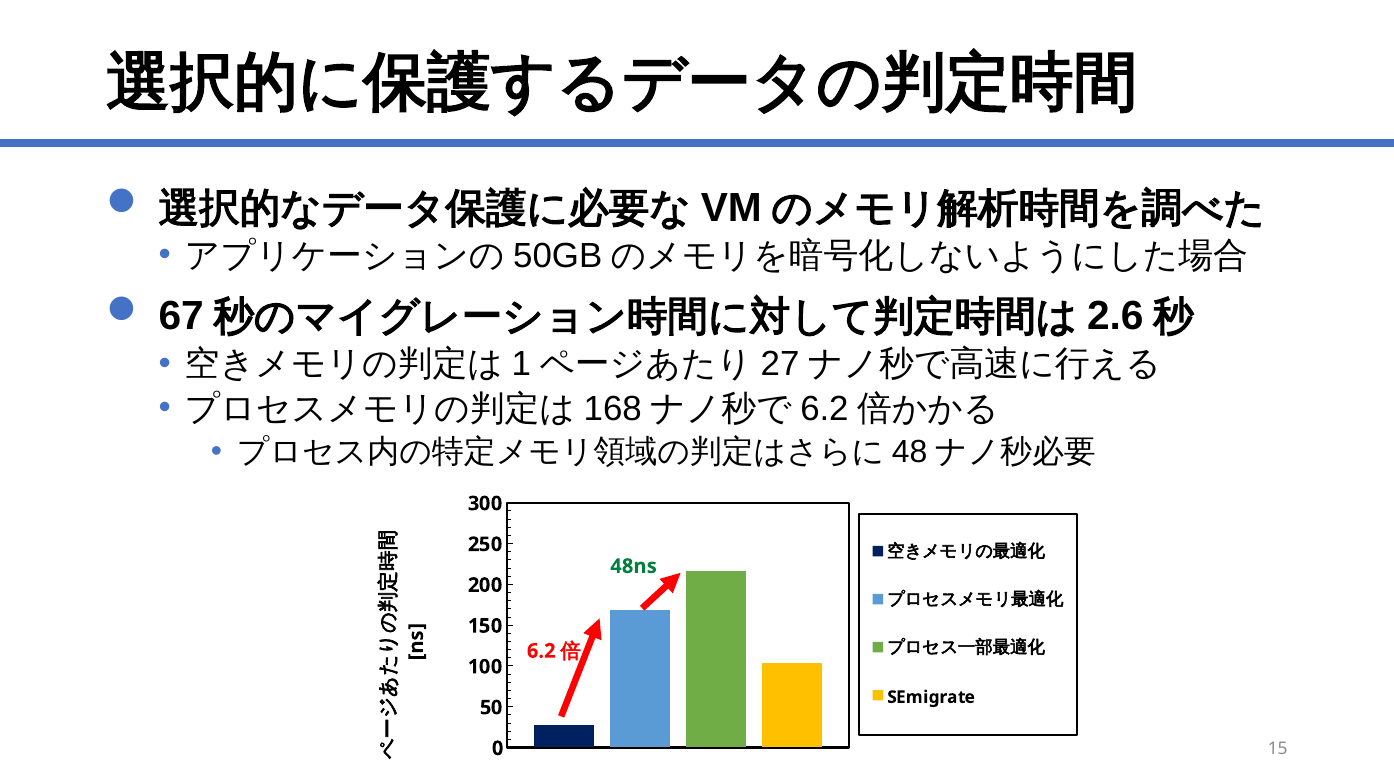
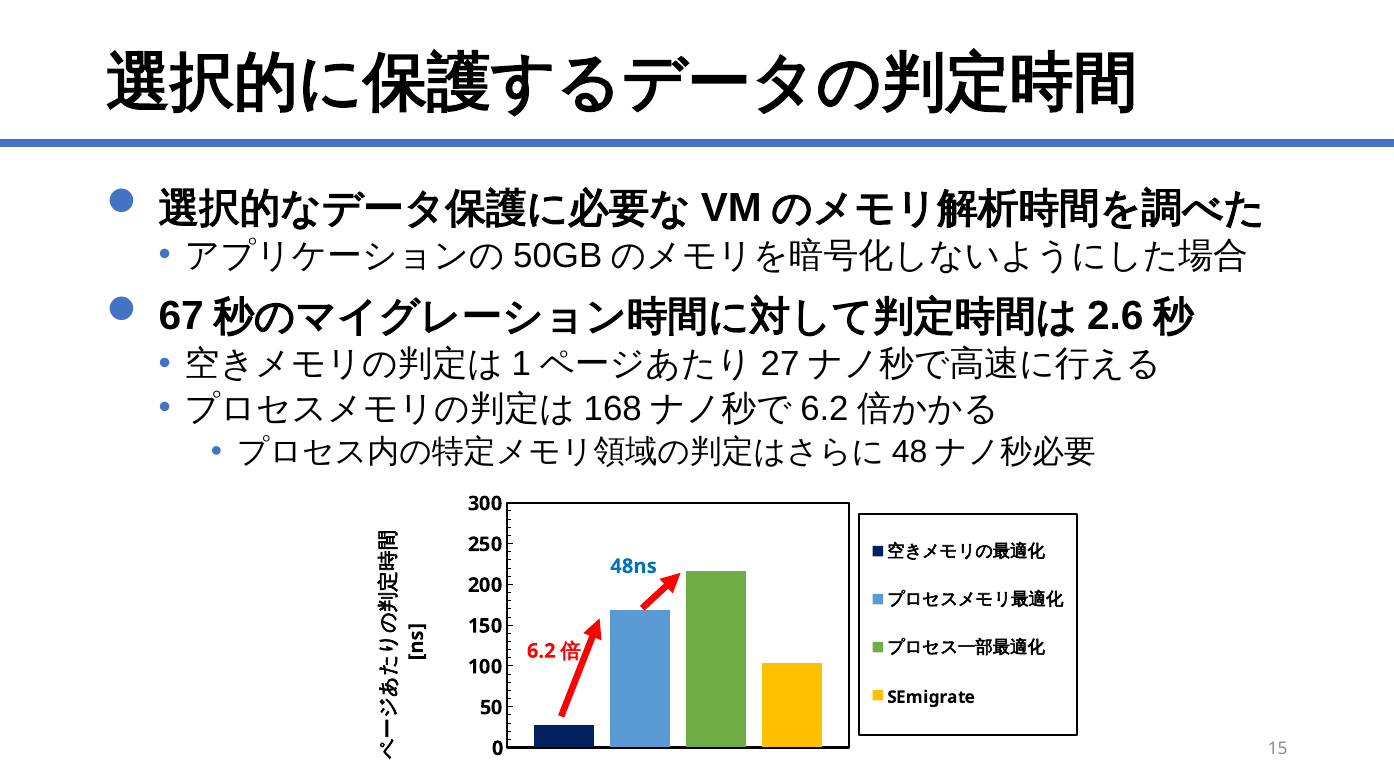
48ns colour: green -> blue
